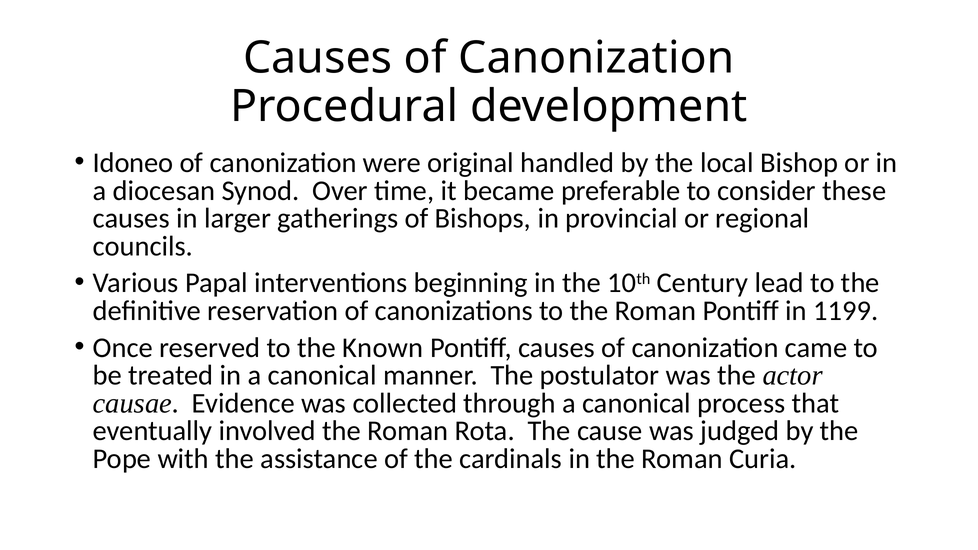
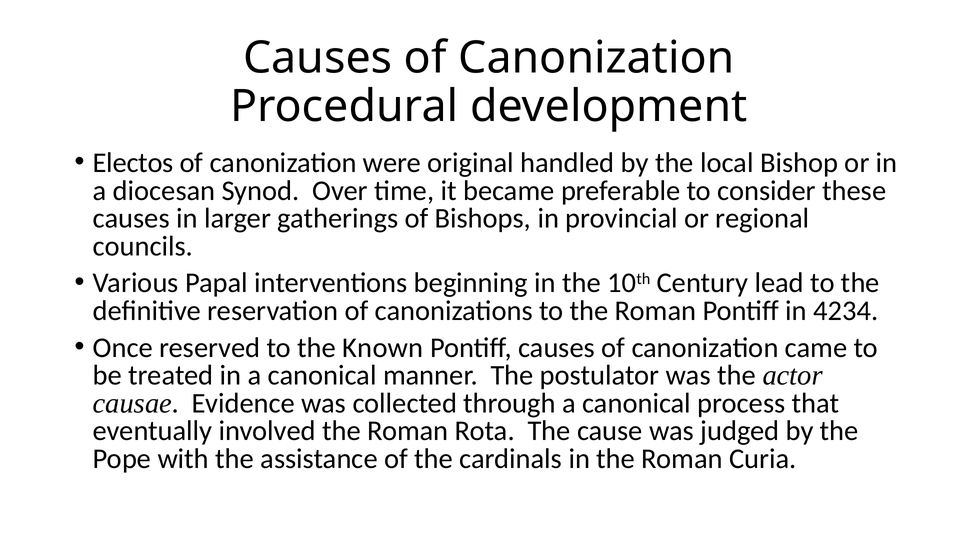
Idoneo: Idoneo -> Electos
1199: 1199 -> 4234
